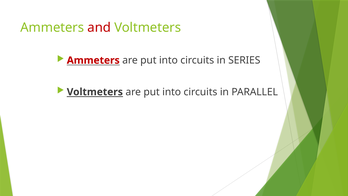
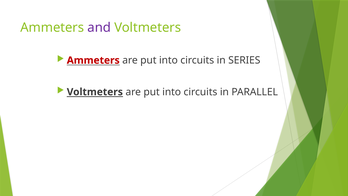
and colour: red -> purple
